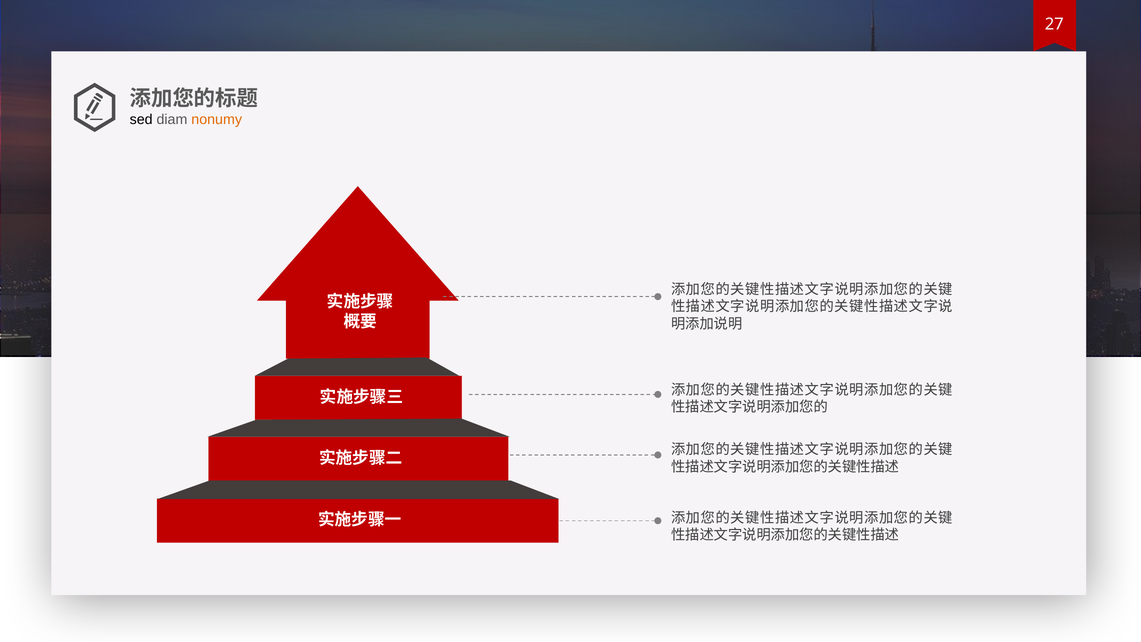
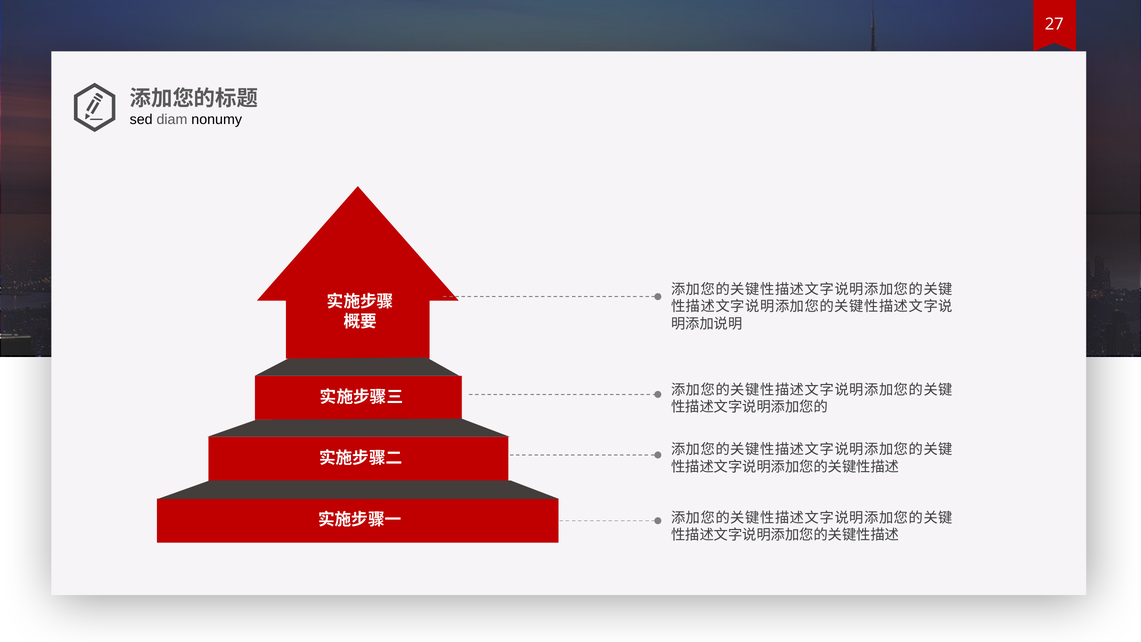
nonumy colour: orange -> black
